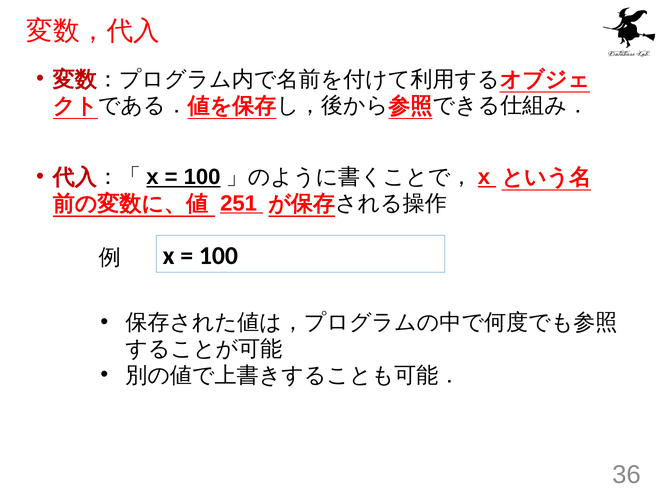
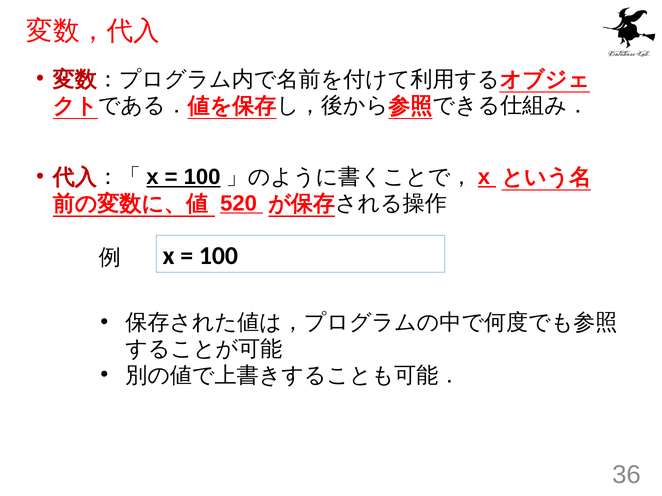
251: 251 -> 520
